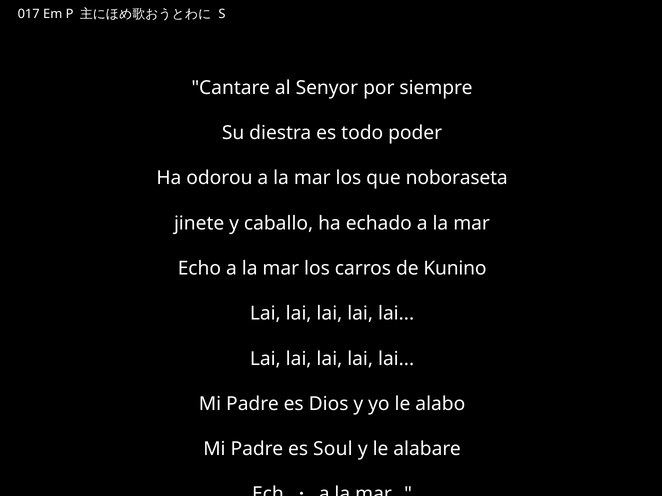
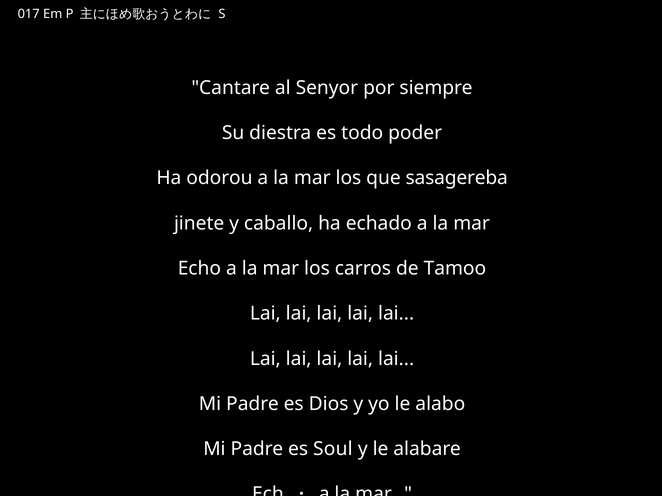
noboraseta: noboraseta -> sasagereba
Kunino: Kunino -> Tamoo
